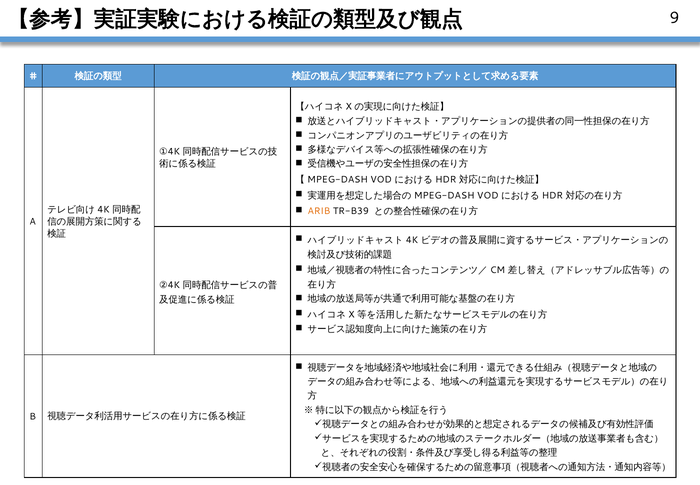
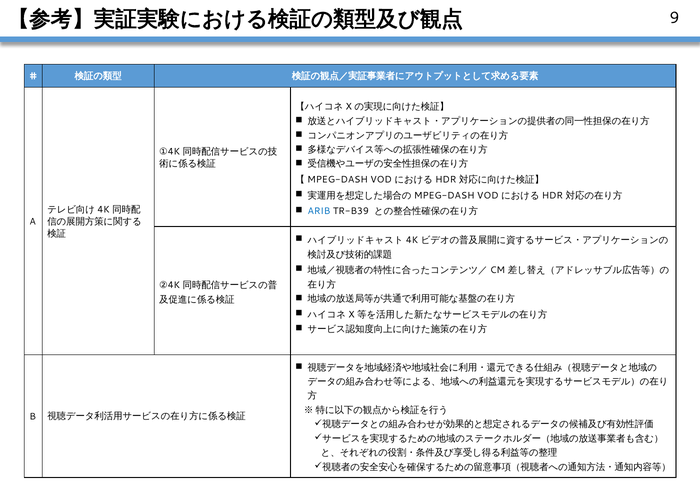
ARIB colour: orange -> blue
